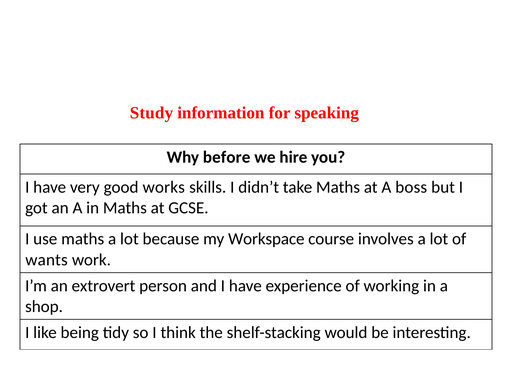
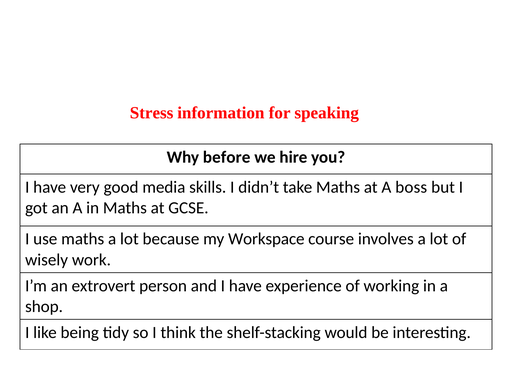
Study: Study -> Stress
works: works -> media
wants: wants -> wisely
